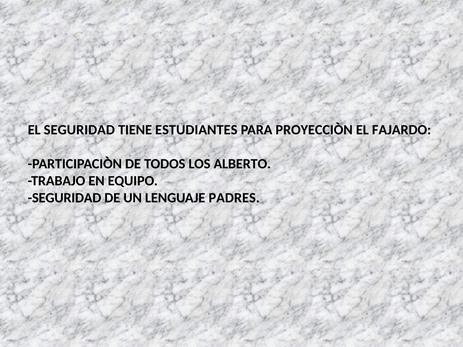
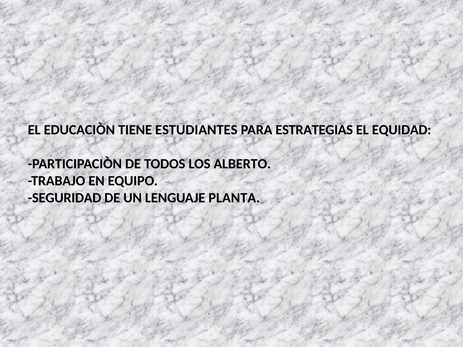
EL SEGURIDAD: SEGURIDAD -> EDUCACIÒN
PROYECCIÒN: PROYECCIÒN -> ESTRATEGIAS
FAJARDO: FAJARDO -> EQUIDAD
PADRES: PADRES -> PLANTA
